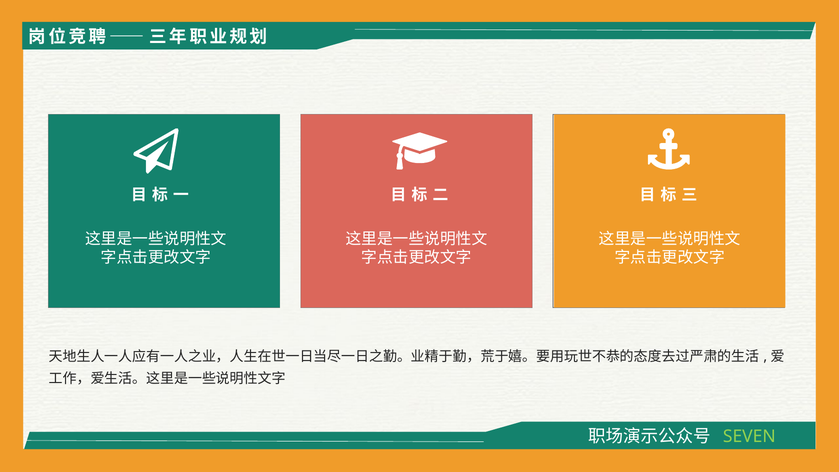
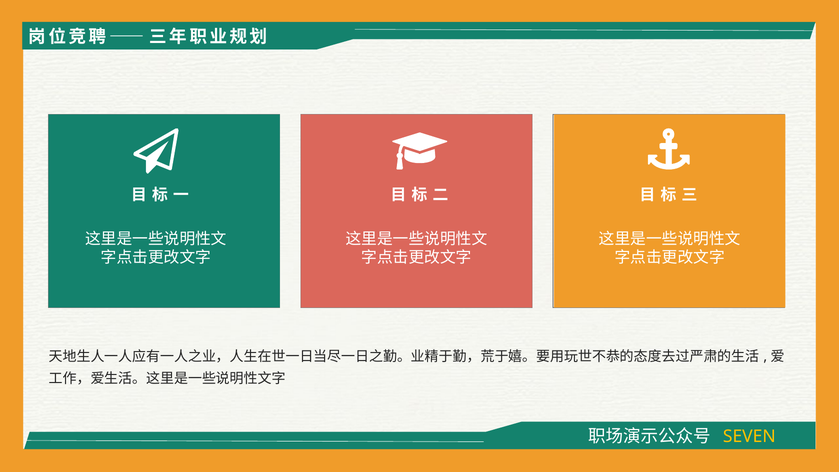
SEVEN colour: light green -> yellow
